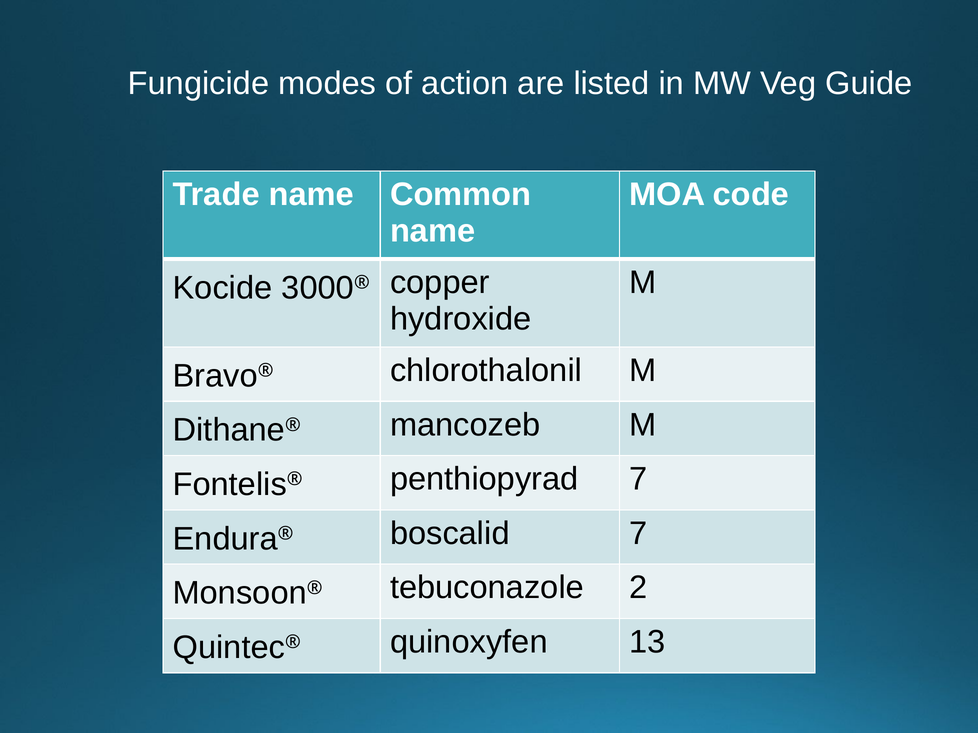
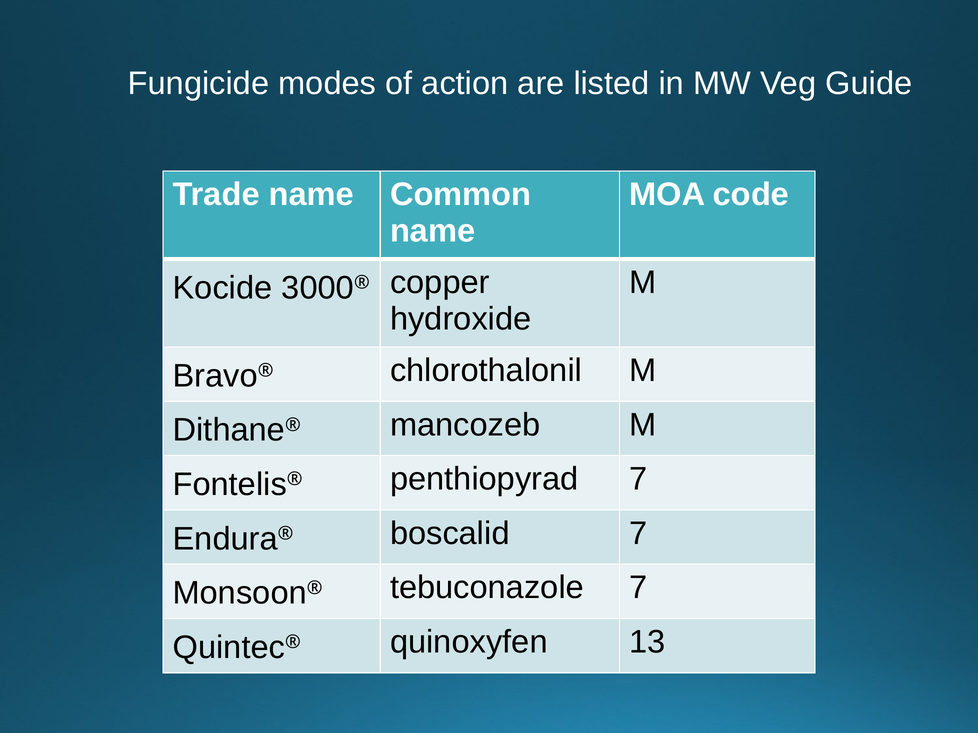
tebuconazole 2: 2 -> 7
